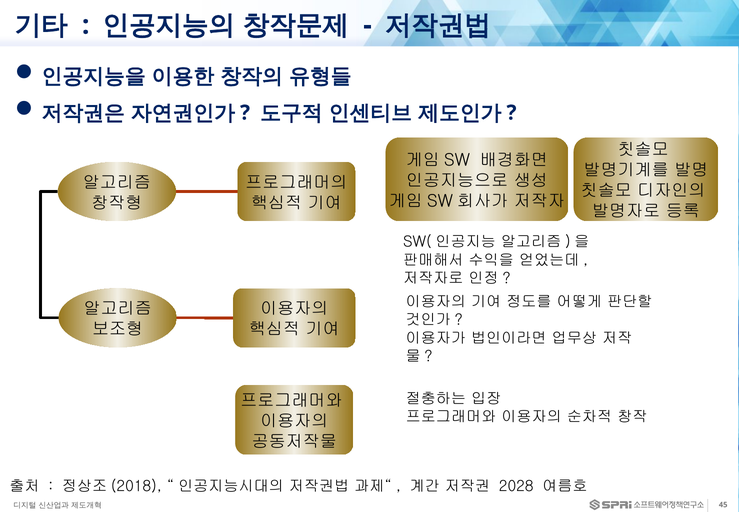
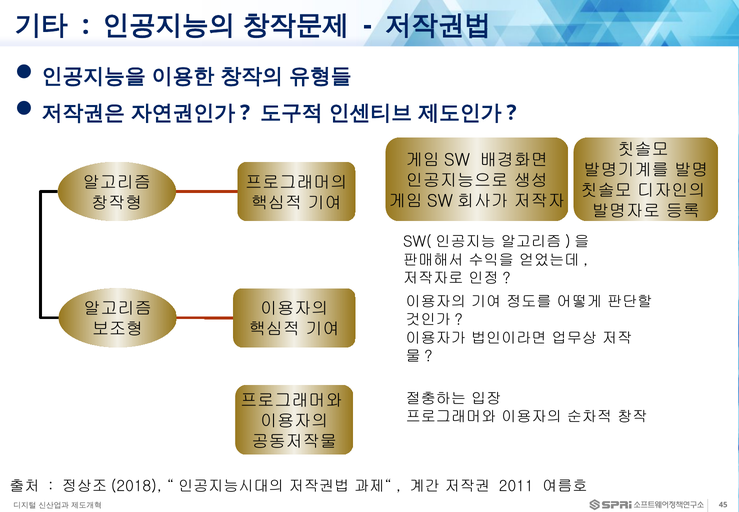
2028: 2028 -> 2011
